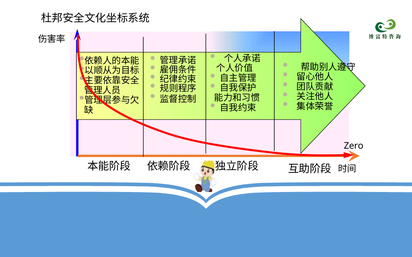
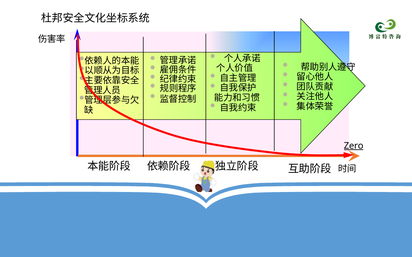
Zero underline: none -> present
